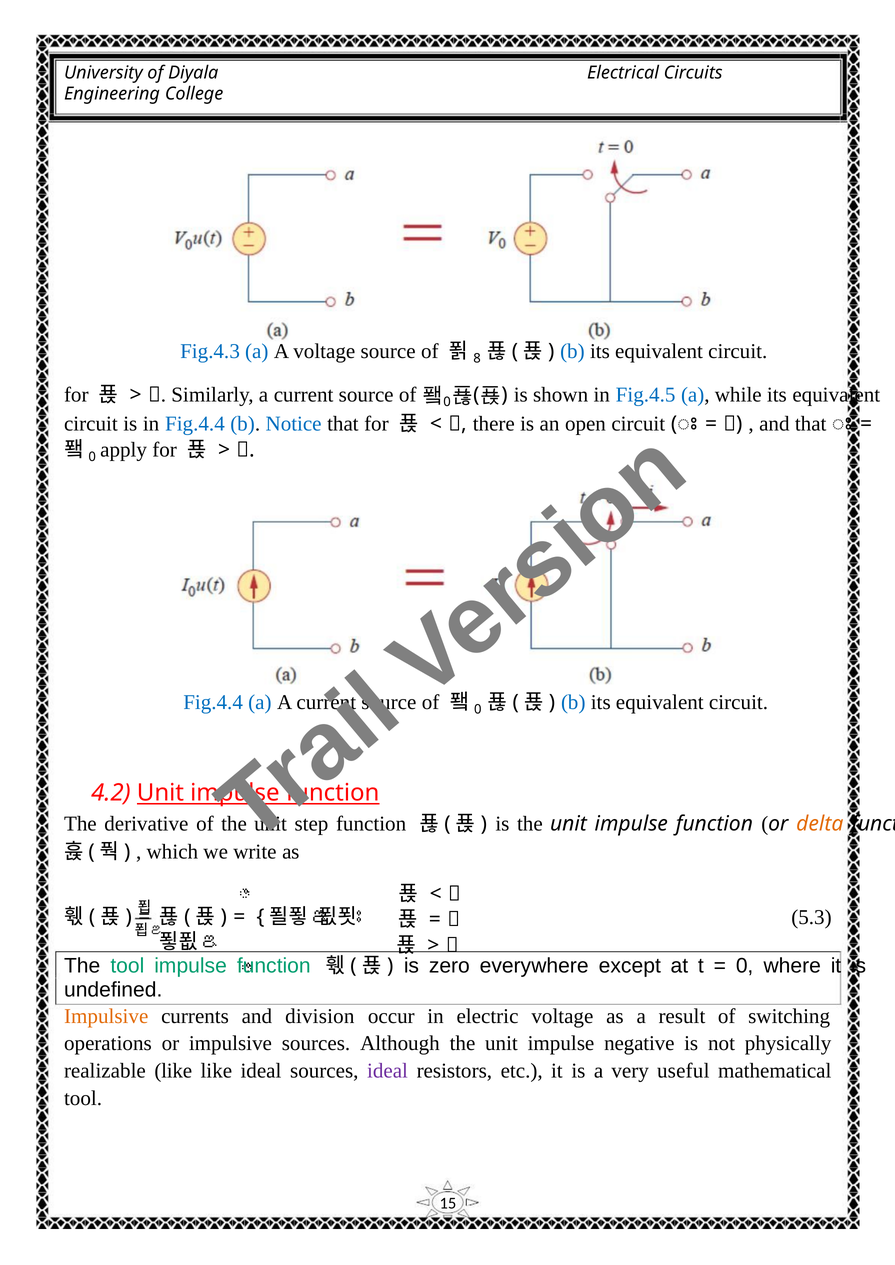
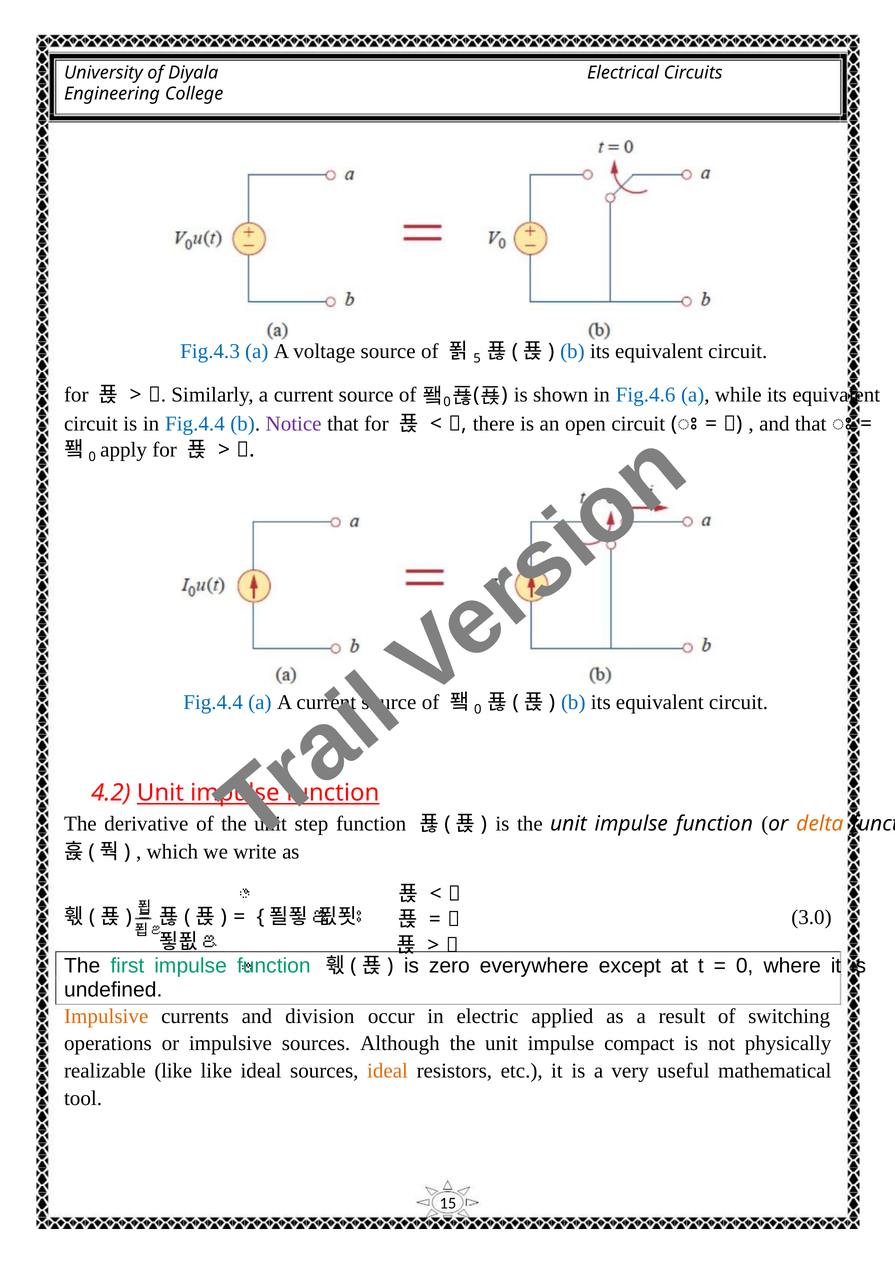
8: 8 -> 5
Fig.4.5: Fig.4.5 -> Fig.4.6
Notice colour: blue -> purple
5.3: 5.3 -> 3.0
The tool: tool -> first
electric voltage: voltage -> applied
negative: negative -> compact
ideal at (388, 1071) colour: purple -> orange
